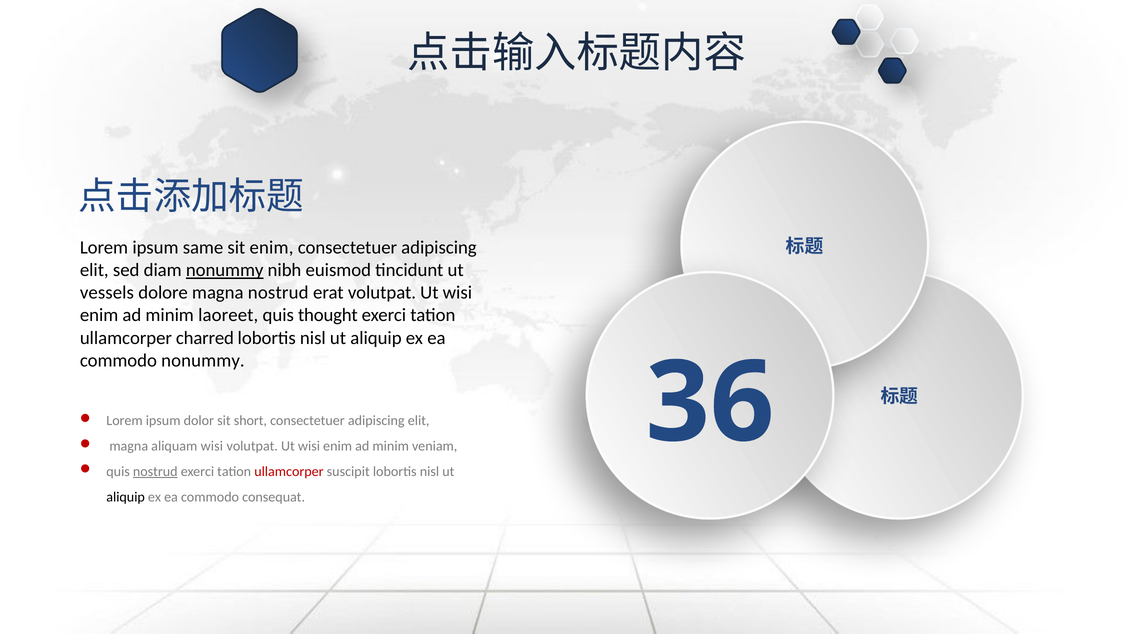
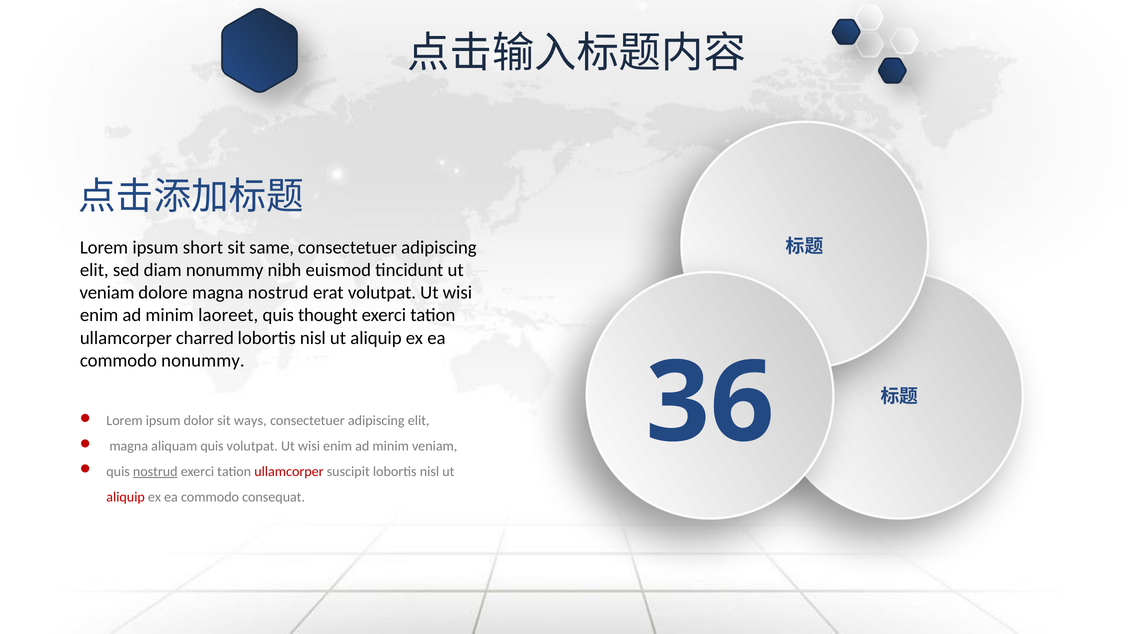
same: same -> short
sit enim: enim -> same
nonummy at (225, 270) underline: present -> none
vessels at (107, 293): vessels -> veniam
short: short -> ways
aliquam wisi: wisi -> quis
aliquip at (126, 497) colour: black -> red
